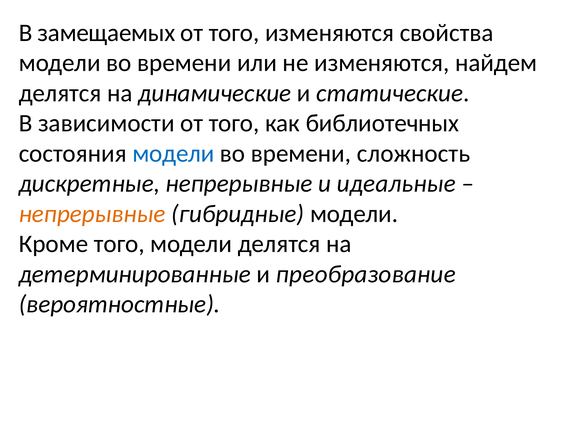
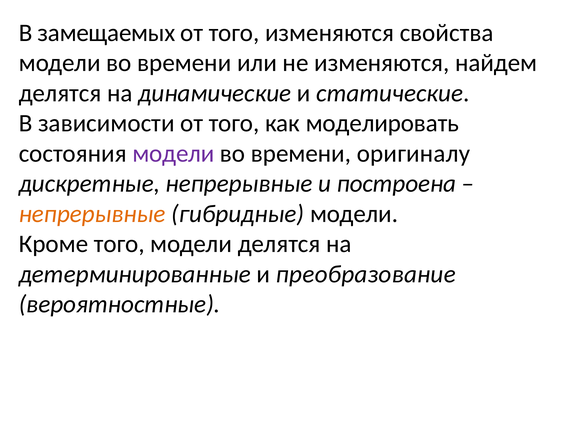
библиотечных: библиотечных -> моделировать
модели at (173, 153) colour: blue -> purple
сложность: сложность -> оригиналу
идеальные: идеальные -> построена
